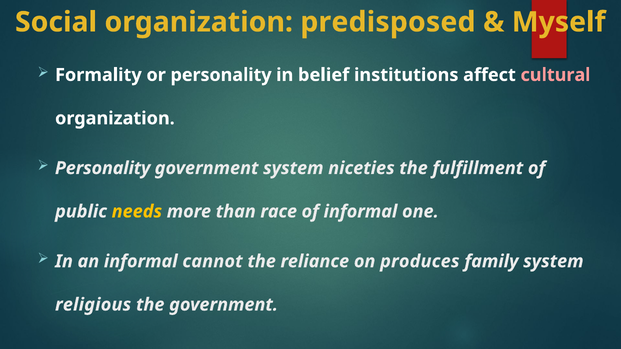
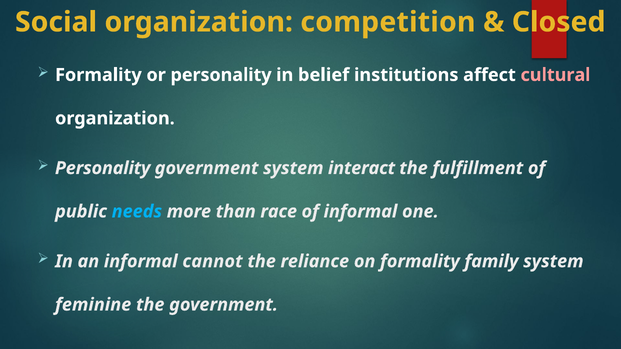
predisposed: predisposed -> competition
Myself: Myself -> Closed
niceties: niceties -> interact
needs colour: yellow -> light blue
on produces: produces -> formality
religious: religious -> feminine
